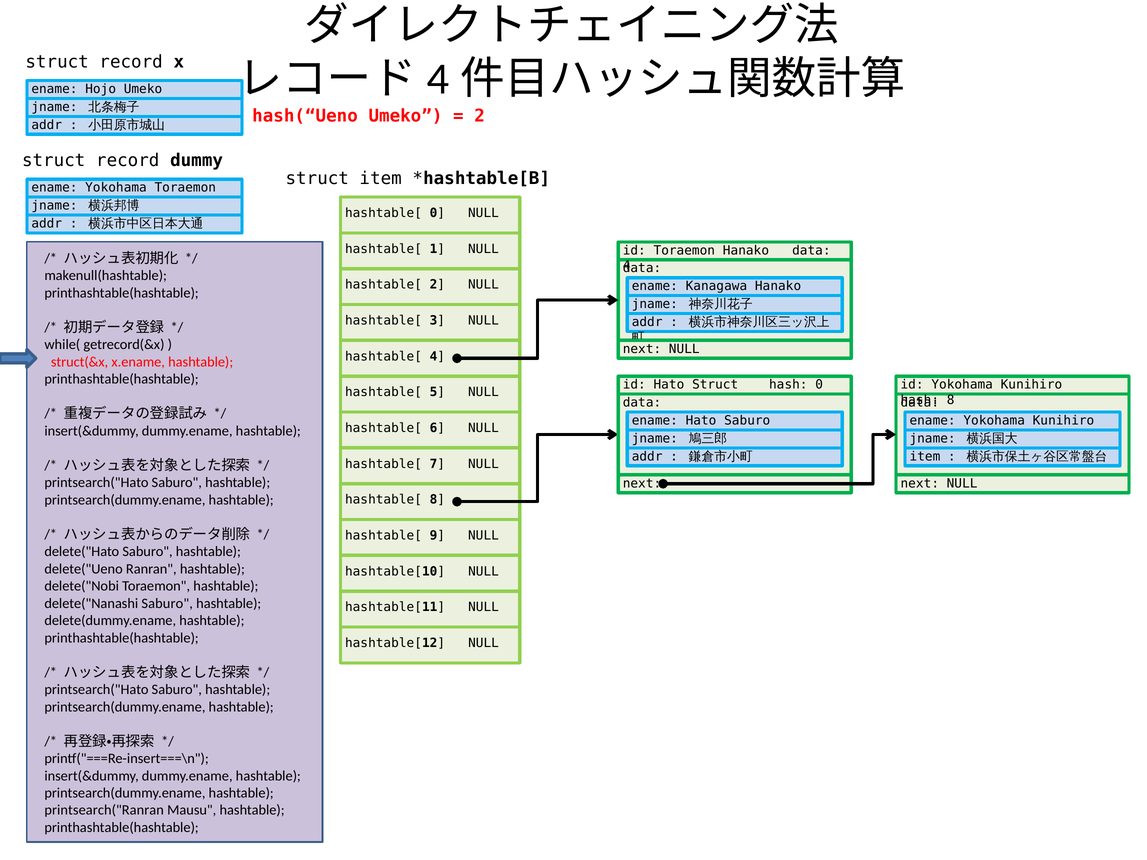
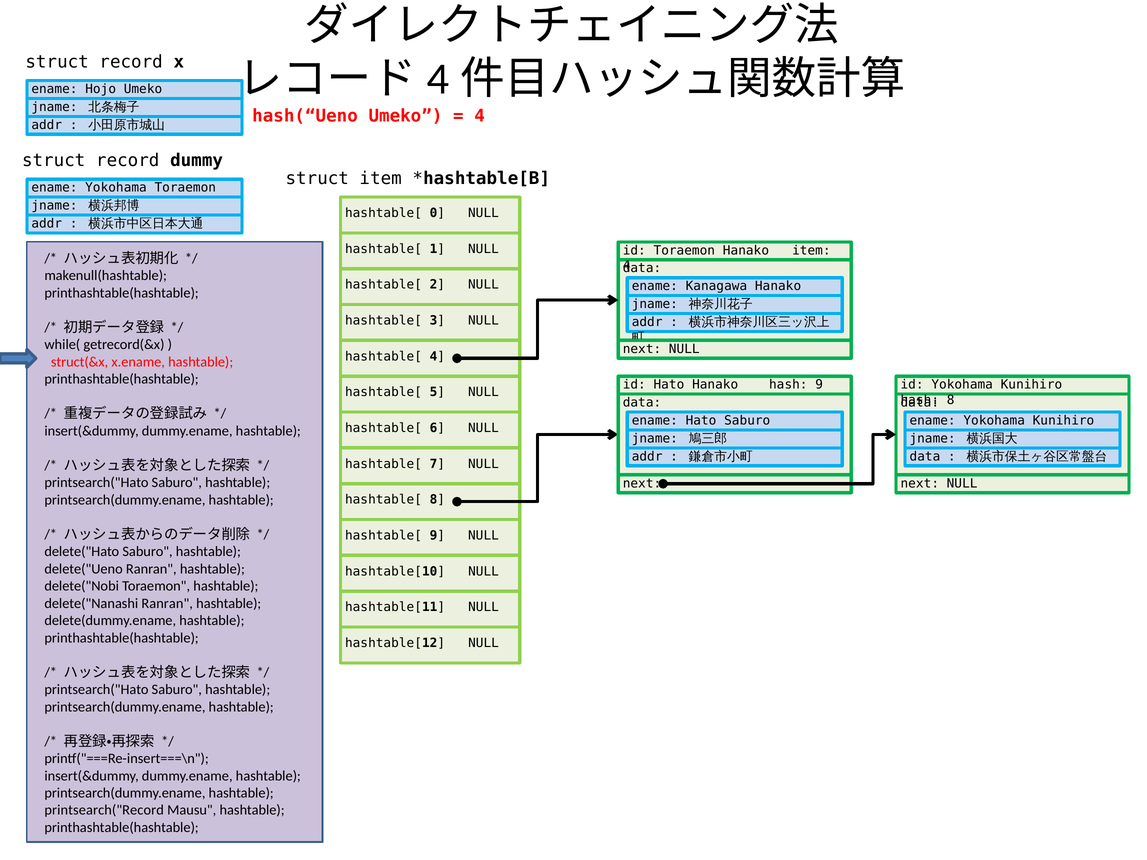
2 at (480, 116): 2 -> 4
Hanako data: data -> item
Hato Struct: Struct -> Hanako
hash 0: 0 -> 9
item at (925, 457): item -> data
delete("Nanashi Saburo: Saburo -> Ranran
printsearch("Ranran: printsearch("Ranran -> printsearch("Record
